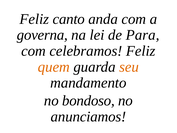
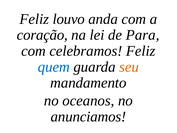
canto: canto -> louvo
governa: governa -> coração
quem colour: orange -> blue
bondoso: bondoso -> oceanos
